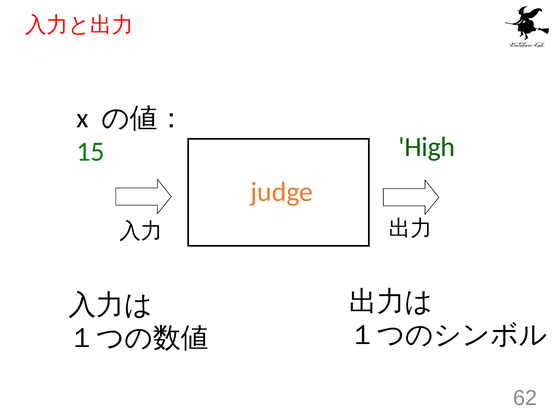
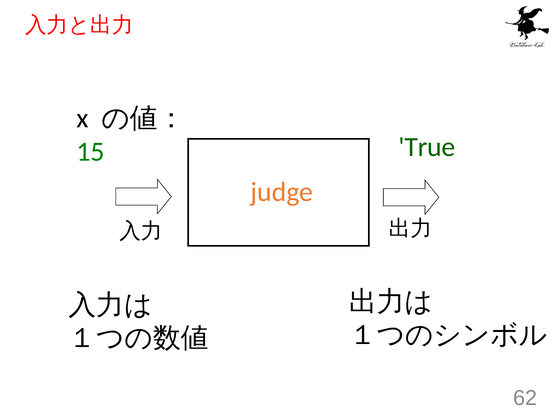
High: High -> True
